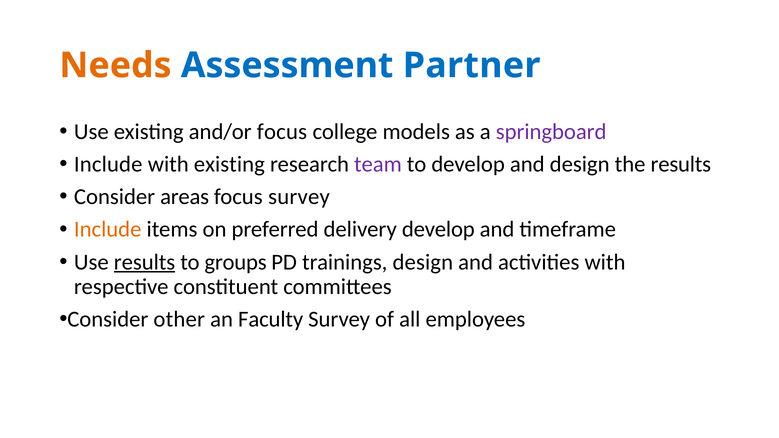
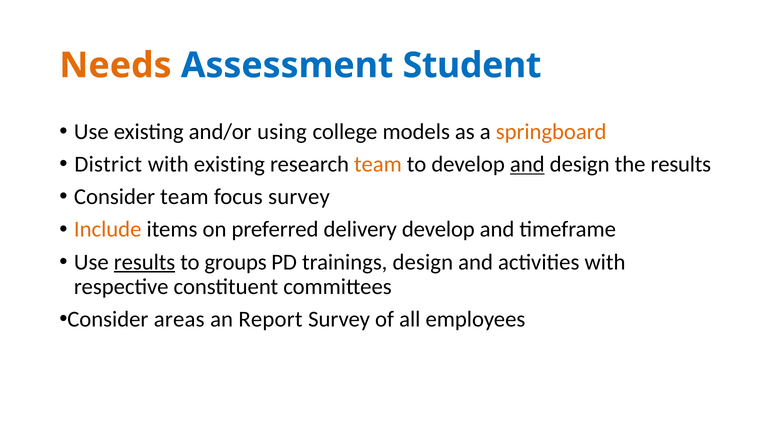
Partner: Partner -> Student
and/or focus: focus -> using
springboard colour: purple -> orange
Include at (108, 164): Include -> District
team at (378, 164) colour: purple -> orange
and at (527, 164) underline: none -> present
Consider areas: areas -> team
other: other -> areas
Faculty: Faculty -> Report
